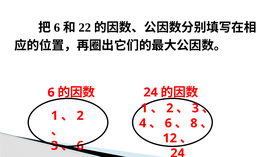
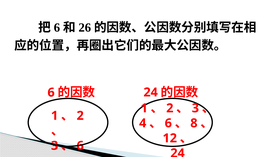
22: 22 -> 26
